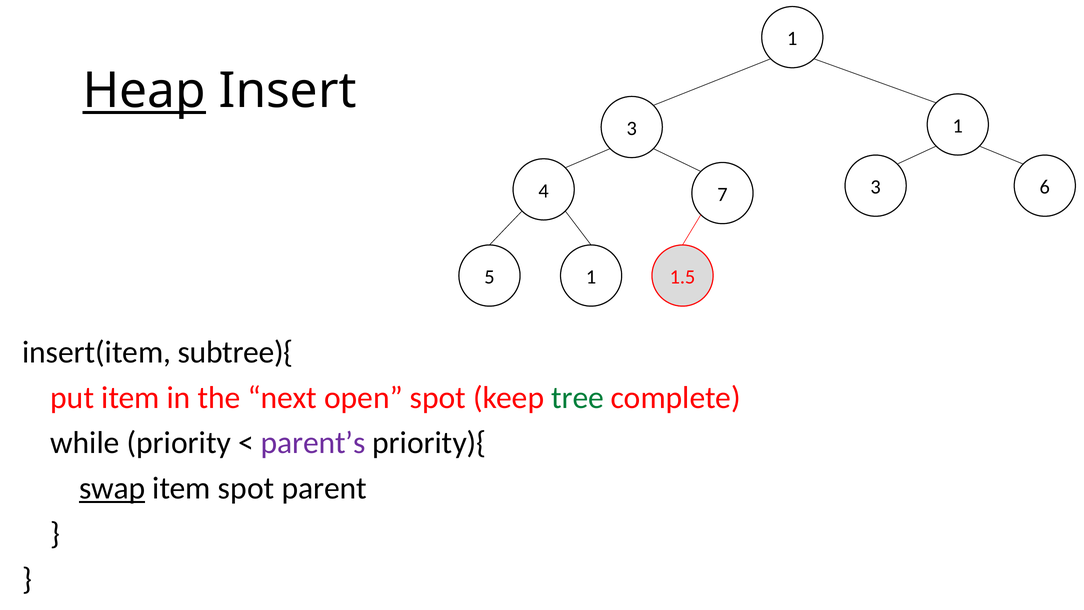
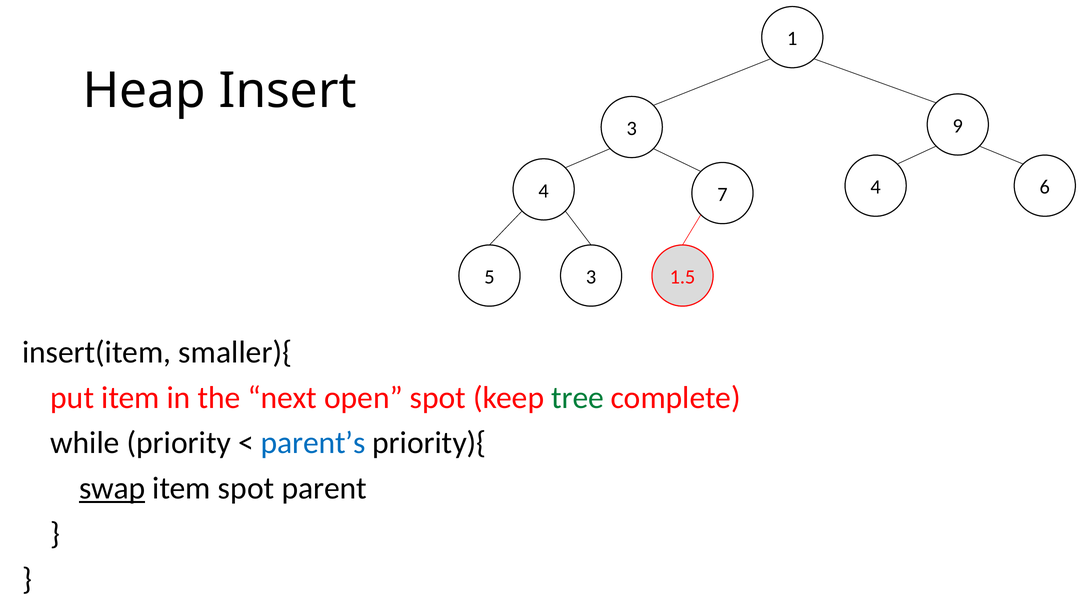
Heap underline: present -> none
3 1: 1 -> 9
7 3: 3 -> 4
5 1: 1 -> 3
subtree){: subtree){ -> smaller){
parent’s colour: purple -> blue
